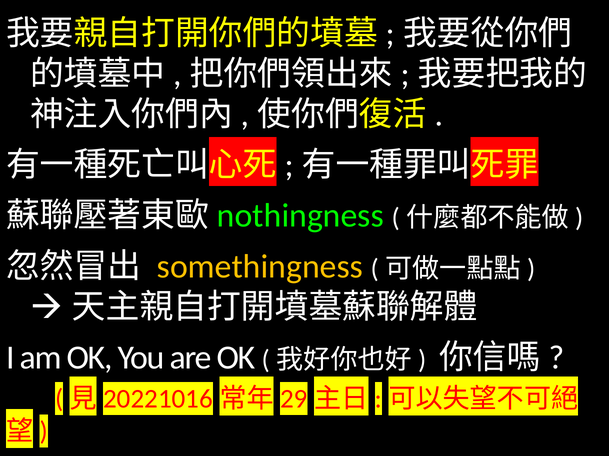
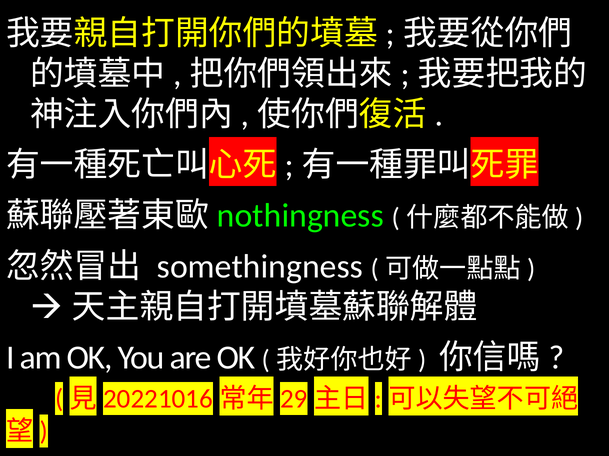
somethingness colour: yellow -> white
